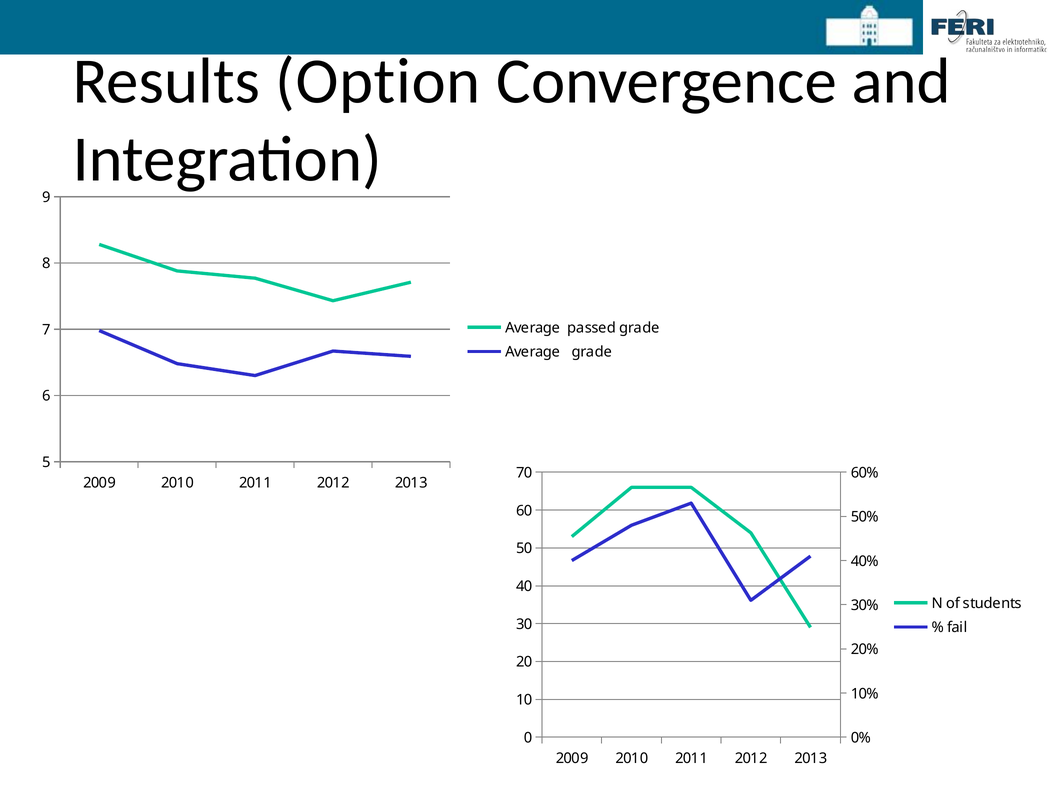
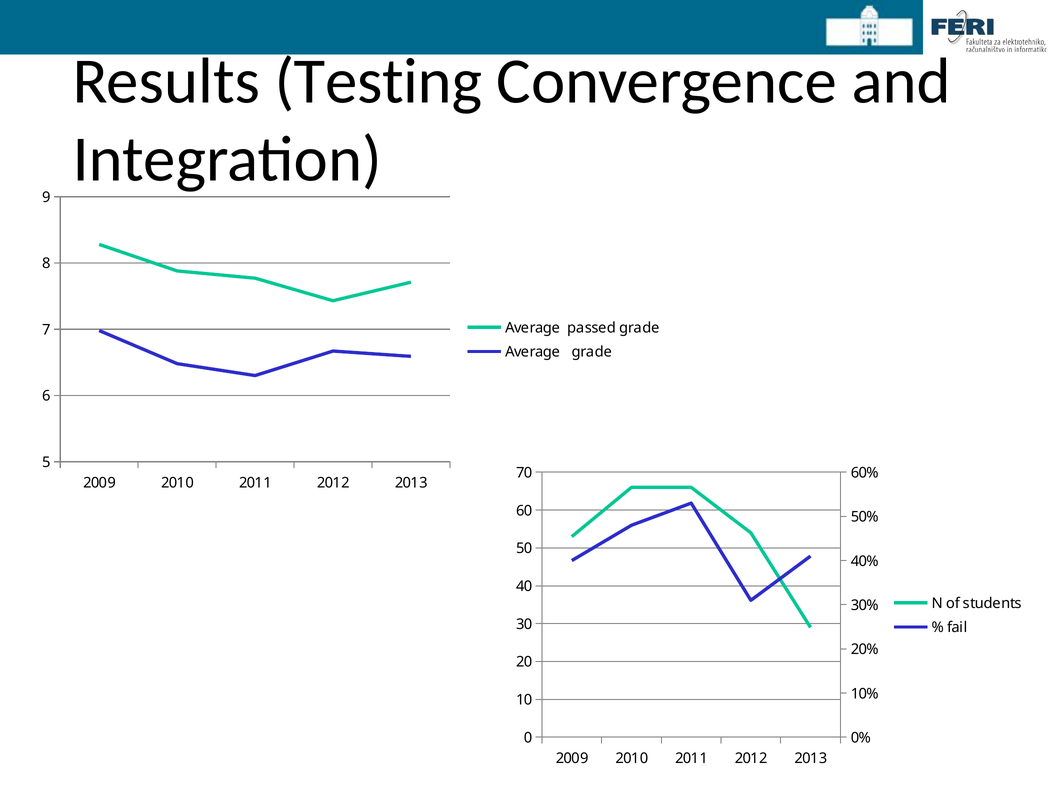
Option: Option -> Testing
